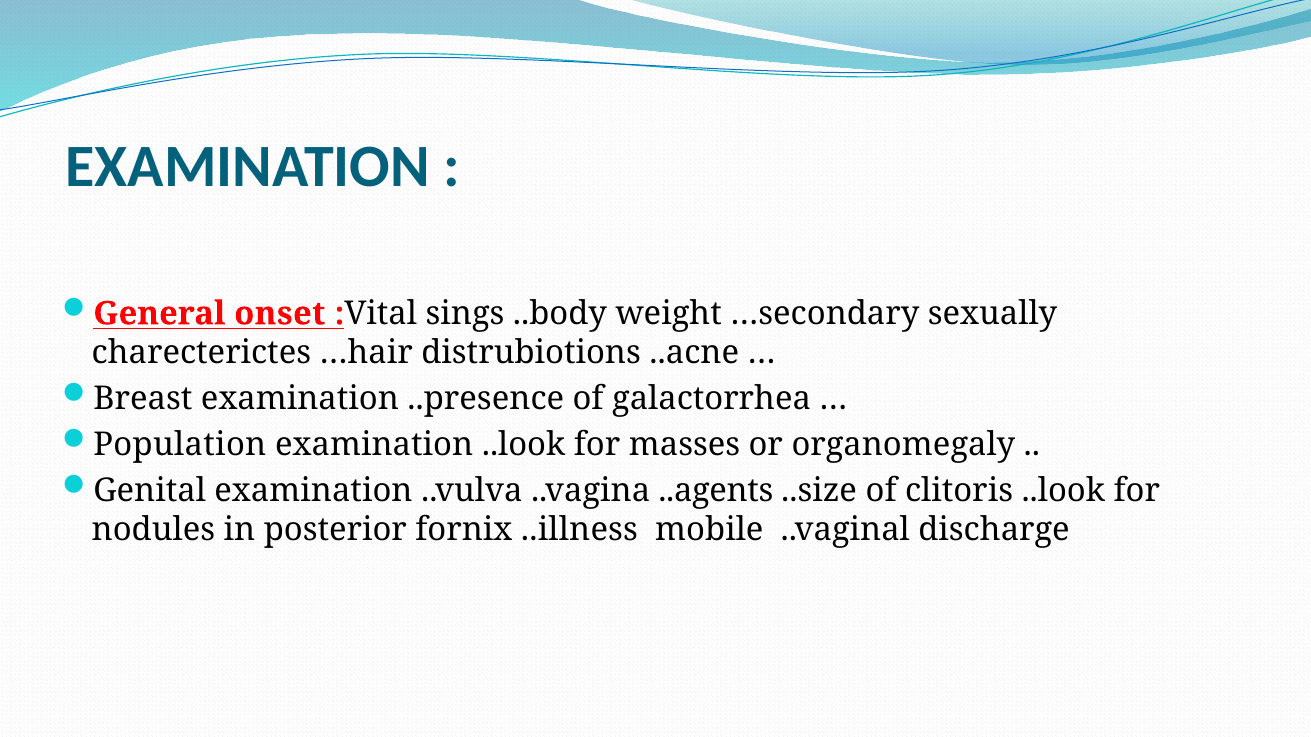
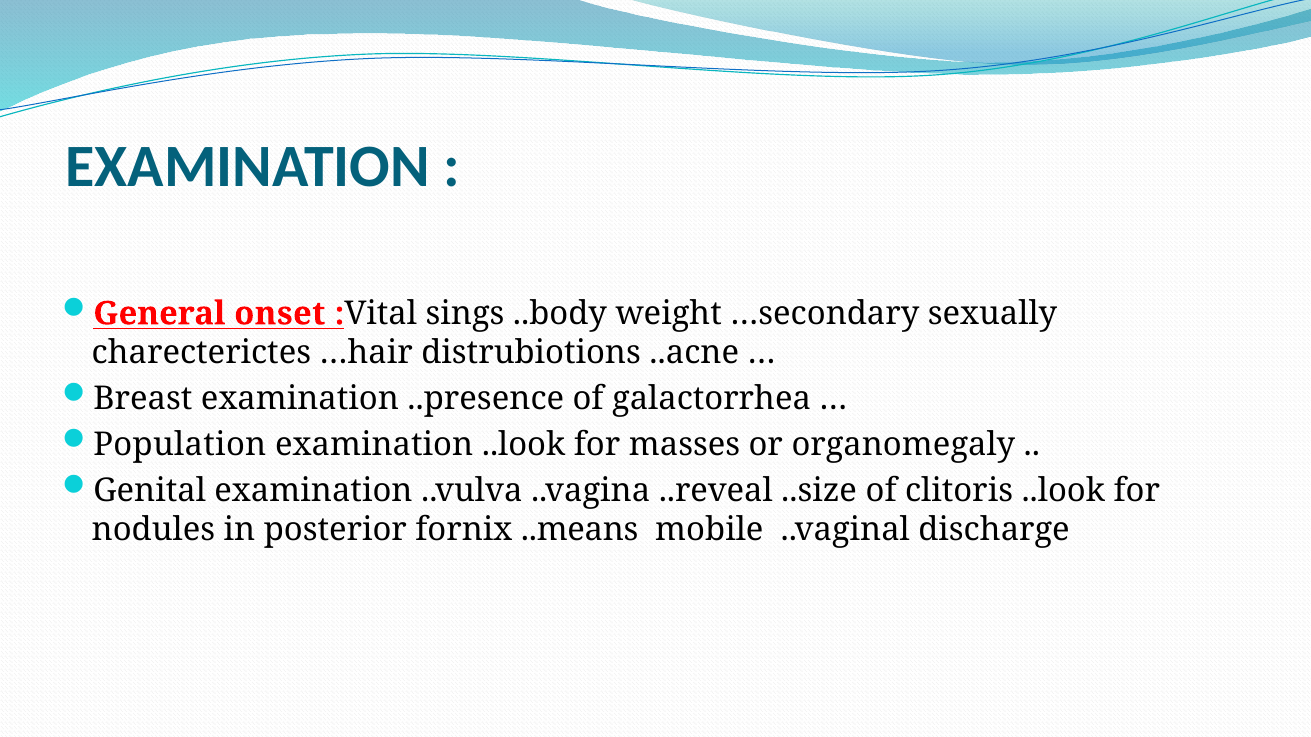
..agents: ..agents -> ..reveal
..illness: ..illness -> ..means
